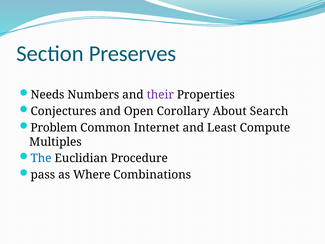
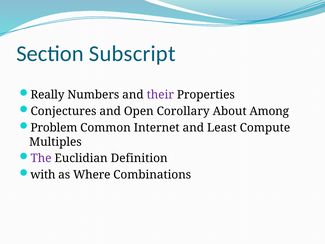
Preserves: Preserves -> Subscript
Needs: Needs -> Really
Search: Search -> Among
The colour: blue -> purple
Procedure: Procedure -> Definition
pass: pass -> with
